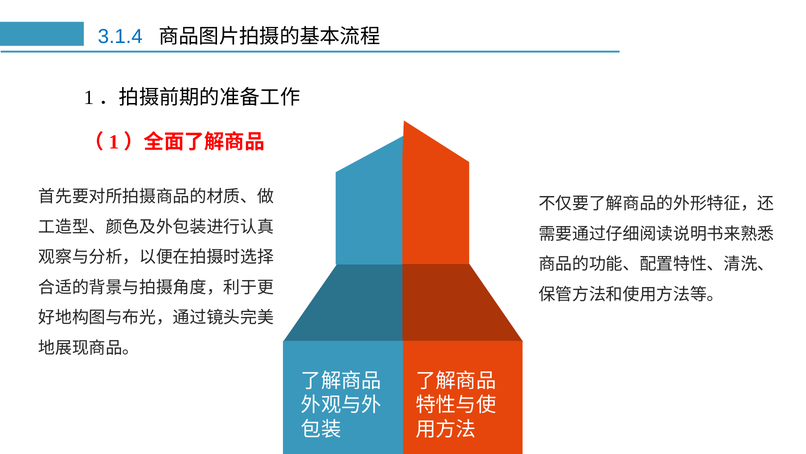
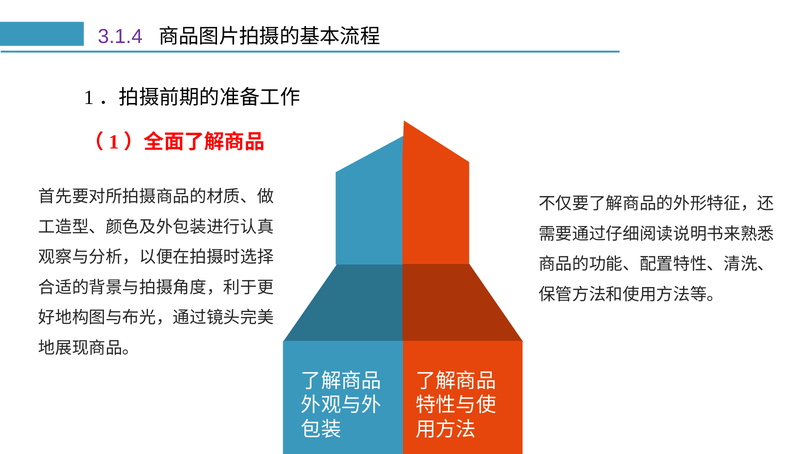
3.1.4 colour: blue -> purple
